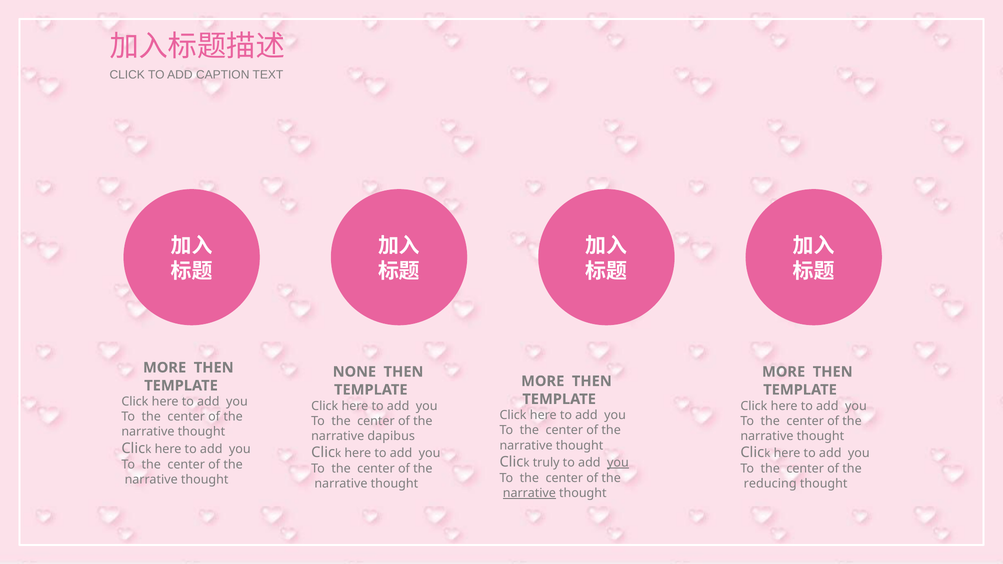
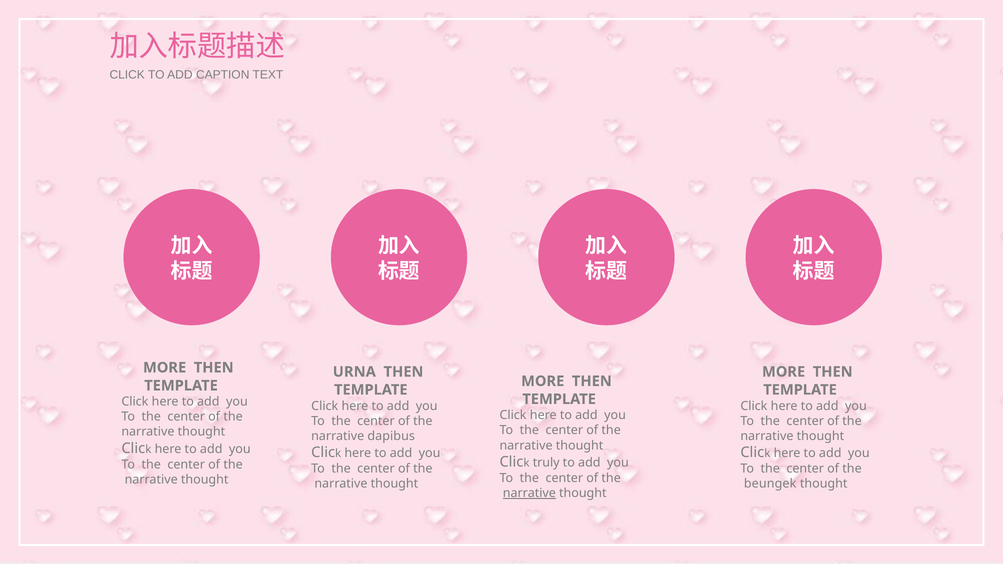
NONE: NONE -> URNA
you at (618, 463) underline: present -> none
reducing: reducing -> beungek
